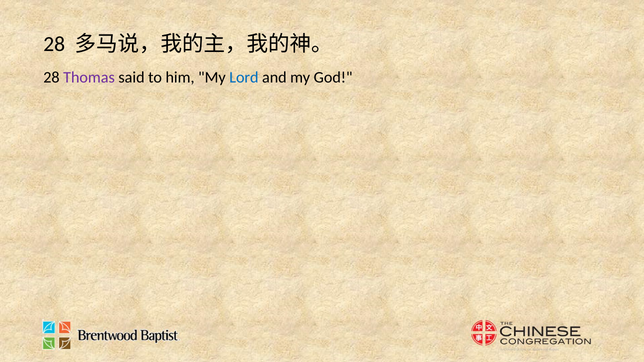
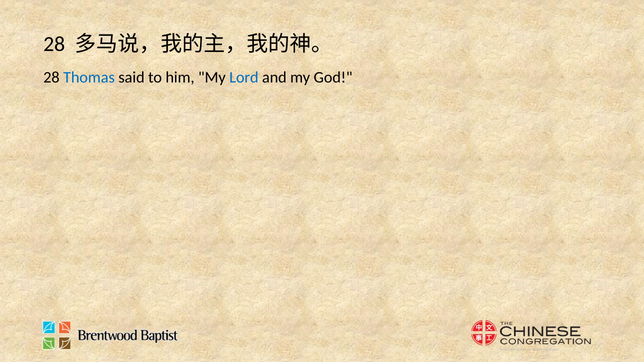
Thomas colour: purple -> blue
